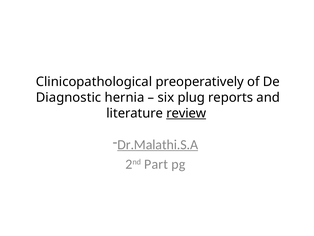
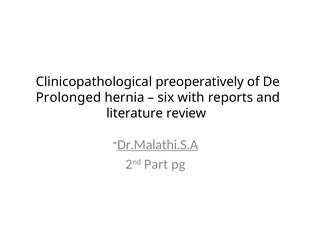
Diagnostic: Diagnostic -> Prolonged
plug: plug -> with
review underline: present -> none
